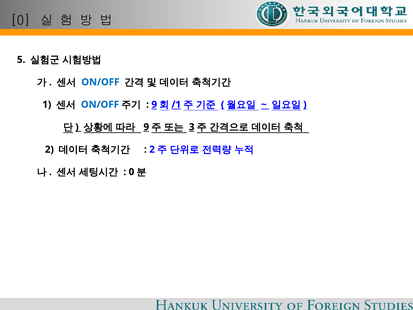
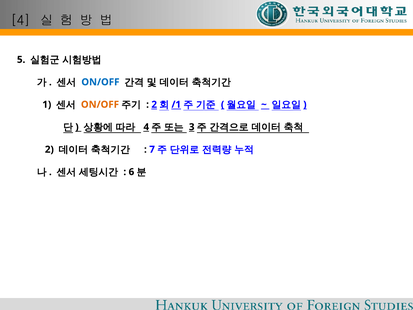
0 at (20, 21): 0 -> 4
ON/OFF at (100, 104) colour: blue -> orange
9 at (154, 104): 9 -> 2
9 at (146, 127): 9 -> 4
2 at (152, 149): 2 -> 7
0 at (131, 172): 0 -> 6
